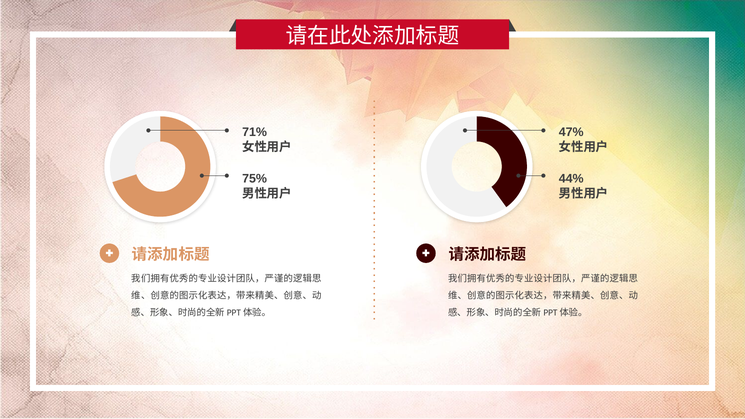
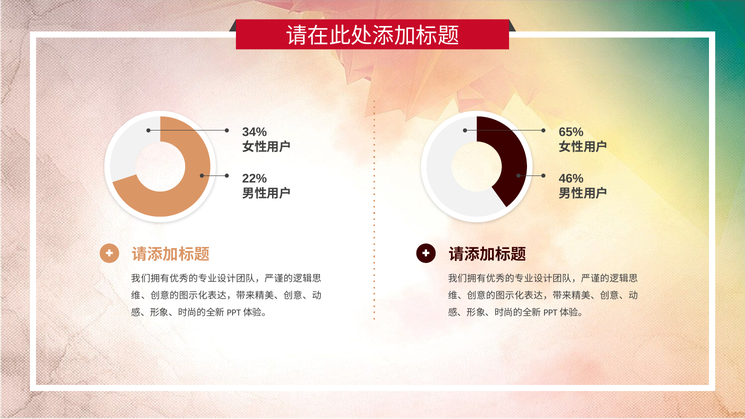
71%: 71% -> 34%
47%: 47% -> 65%
75%: 75% -> 22%
44%: 44% -> 46%
